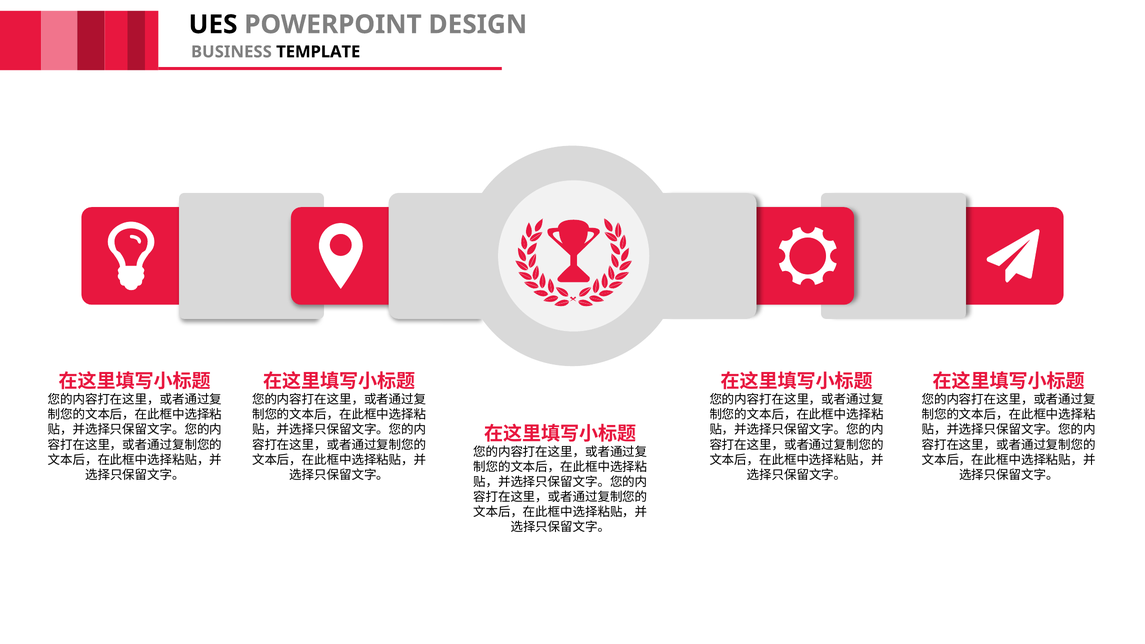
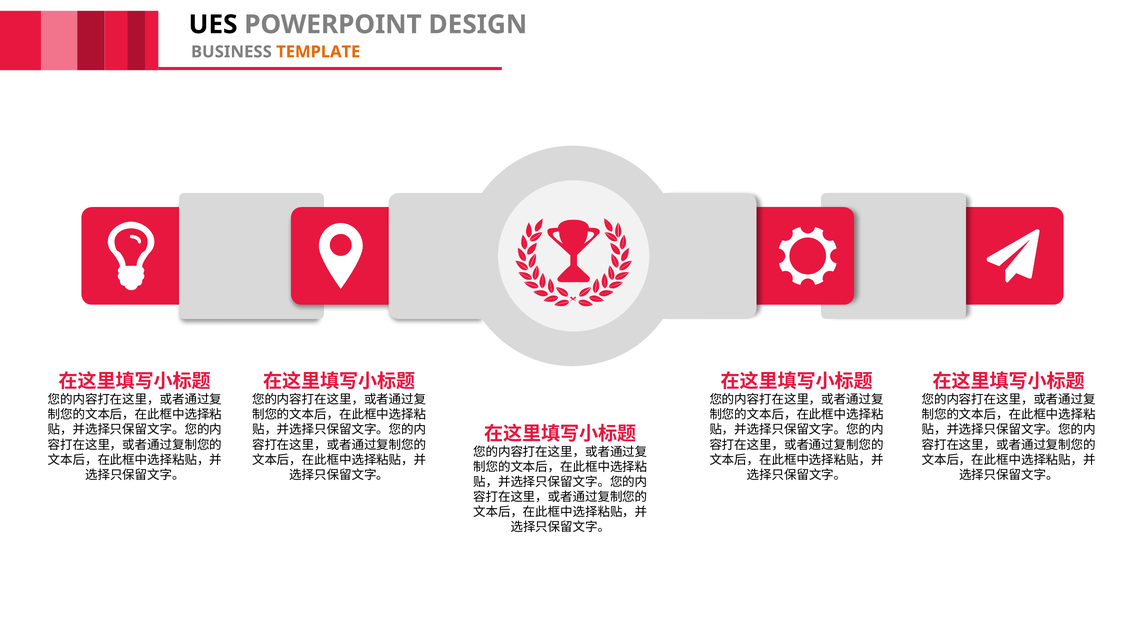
TEMPLATE colour: black -> orange
